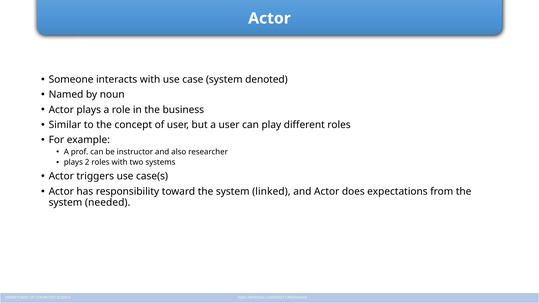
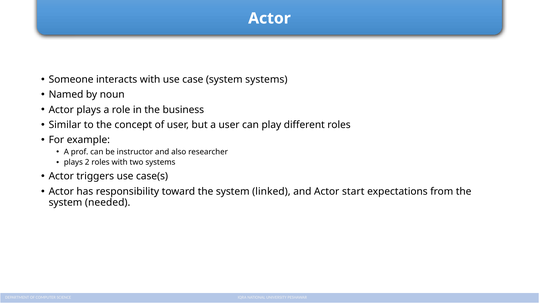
system denoted: denoted -> systems
does: does -> start
